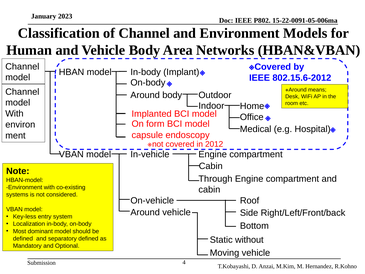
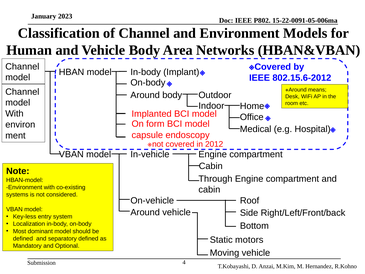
without: without -> motors
